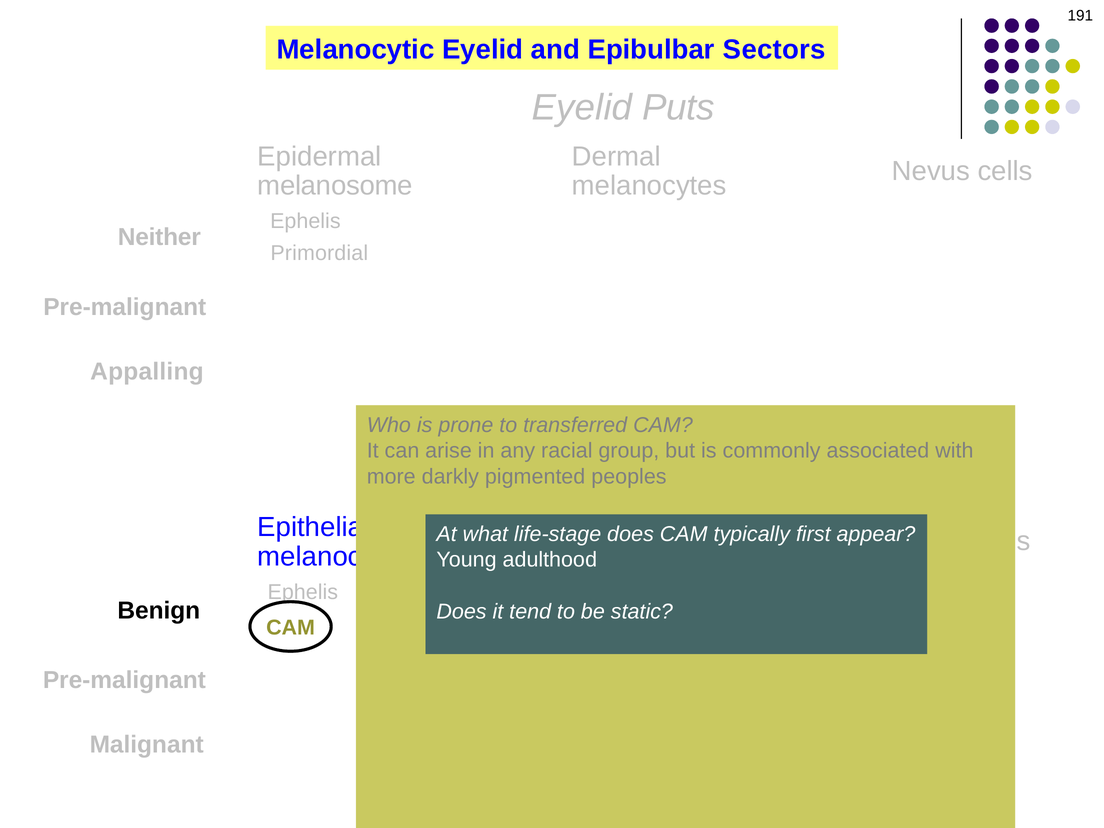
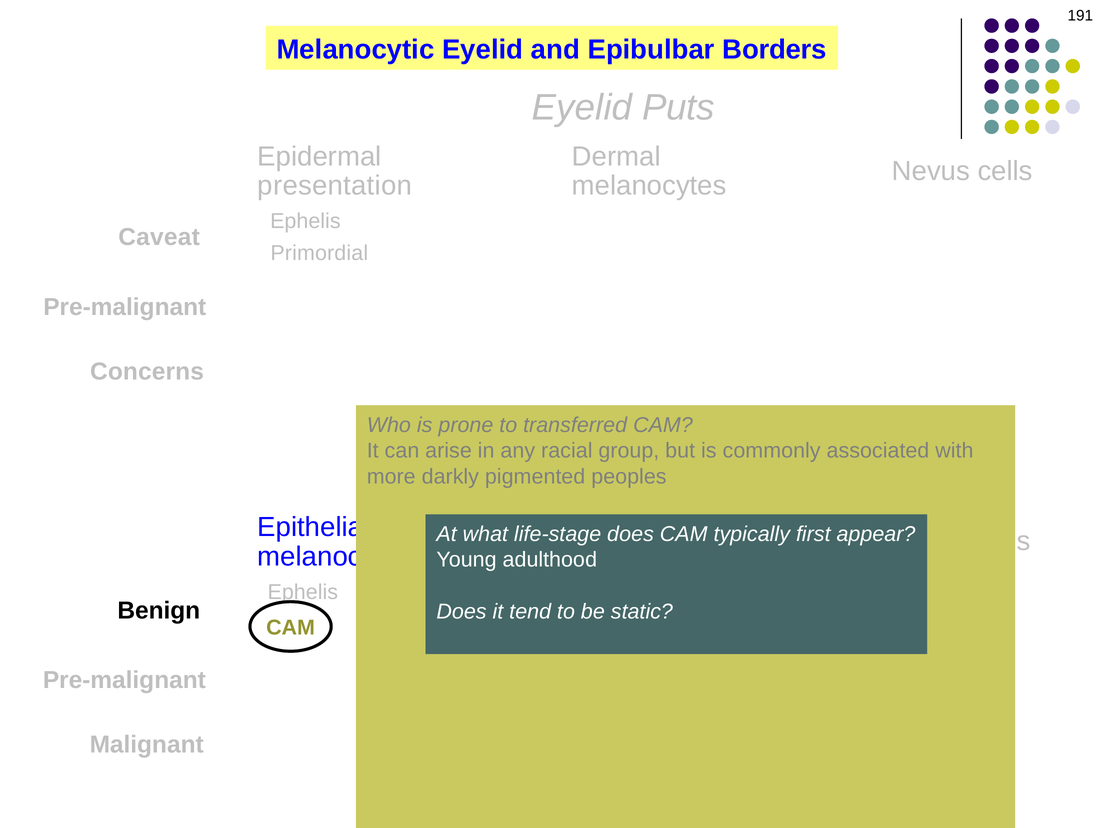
Sectors: Sectors -> Borders
melanosome: melanosome -> presentation
Neither: Neither -> Caveat
Appalling: Appalling -> Concerns
